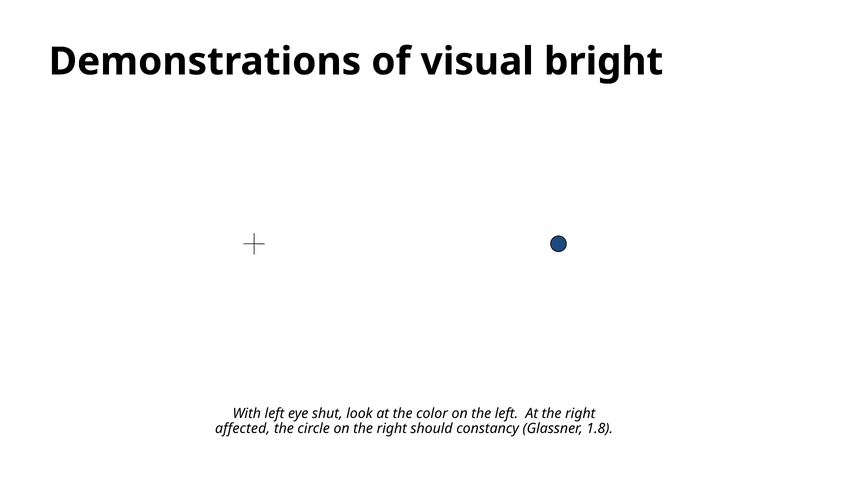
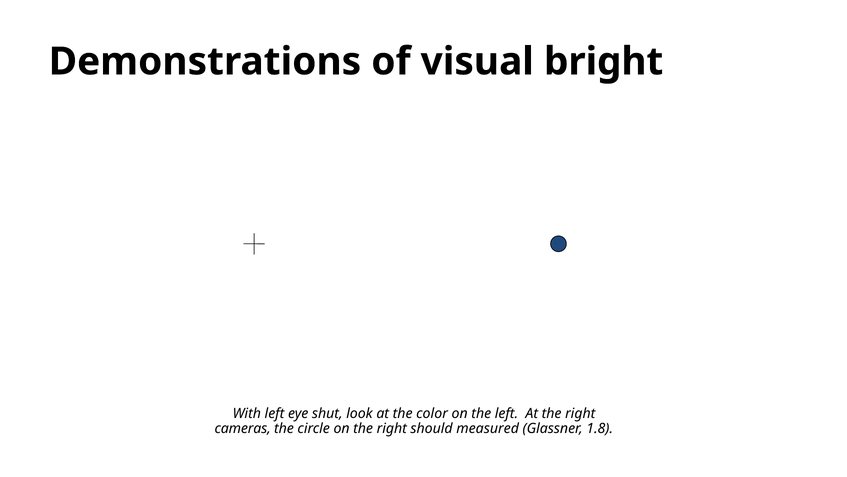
affected: affected -> cameras
constancy: constancy -> measured
